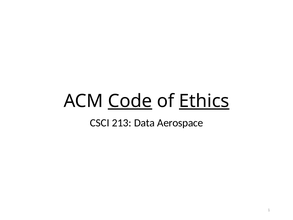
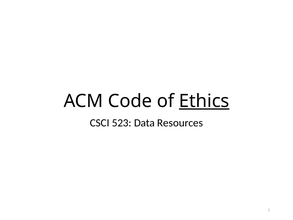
Code underline: present -> none
213: 213 -> 523
Aerospace: Aerospace -> Resources
